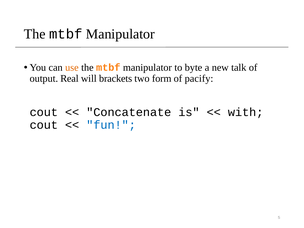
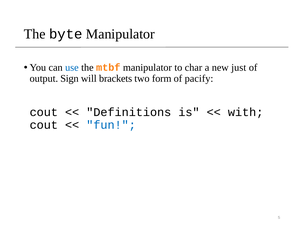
mtbf at (66, 34): mtbf -> byte
use colour: orange -> blue
byte: byte -> char
talk: talk -> just
Real: Real -> Sign
Concatenate: Concatenate -> Definitions
